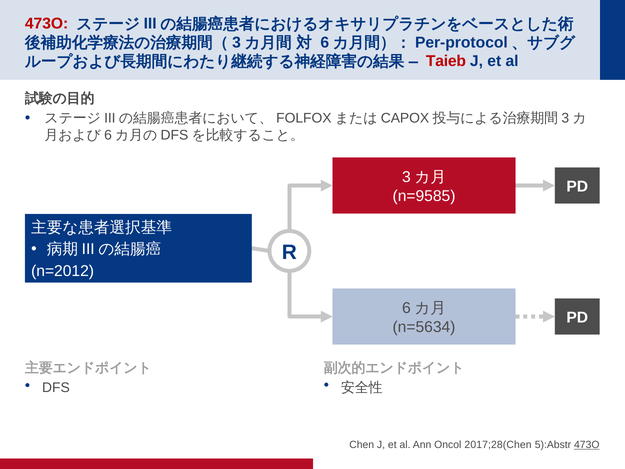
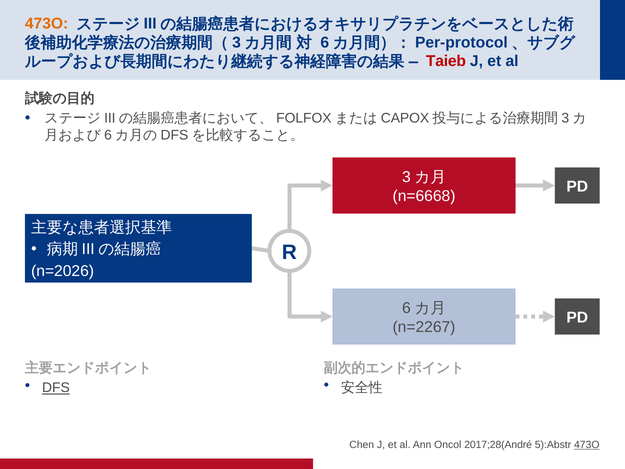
473O at (47, 24) colour: red -> orange
n=9585: n=9585 -> n=6668
n=2012: n=2012 -> n=2026
n=5634: n=5634 -> n=2267
DFS underline: none -> present
2017;28(Chen: 2017;28(Chen -> 2017;28(André
